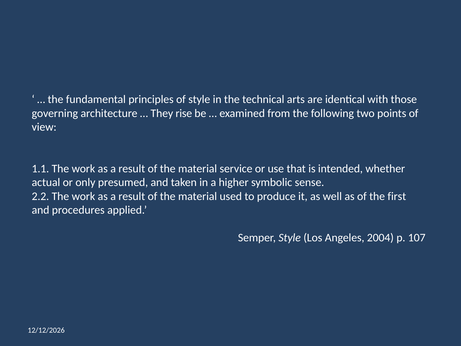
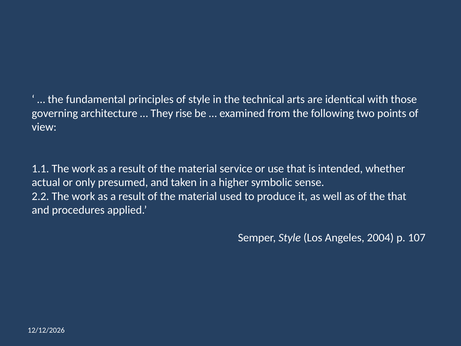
the first: first -> that
